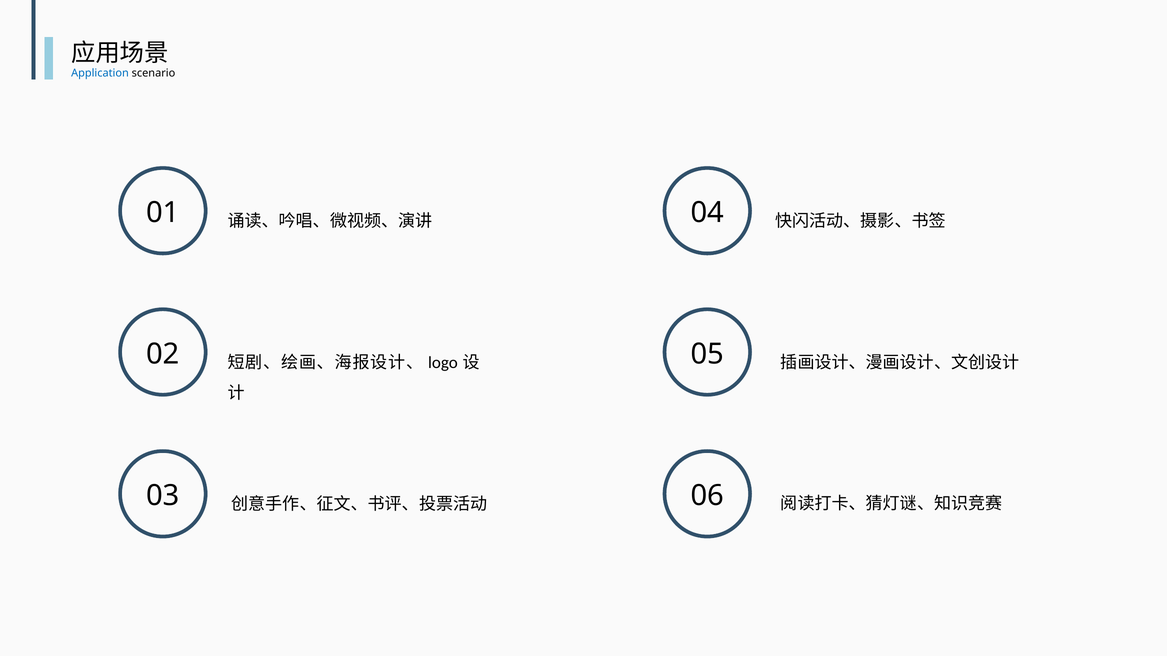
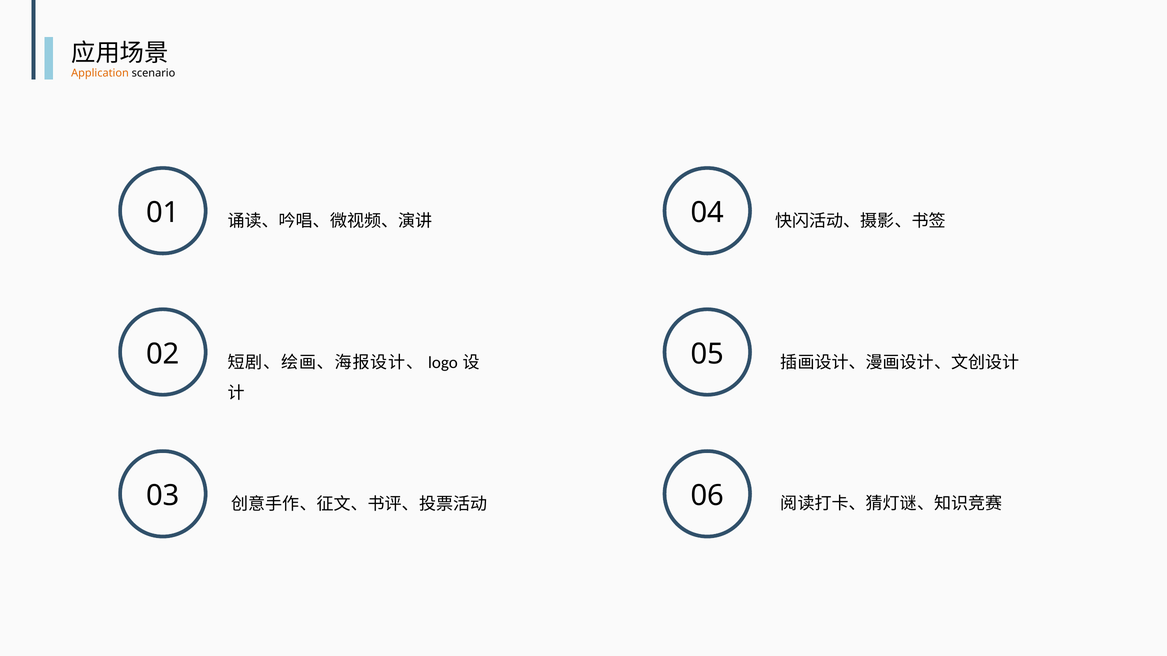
Application colour: blue -> orange
